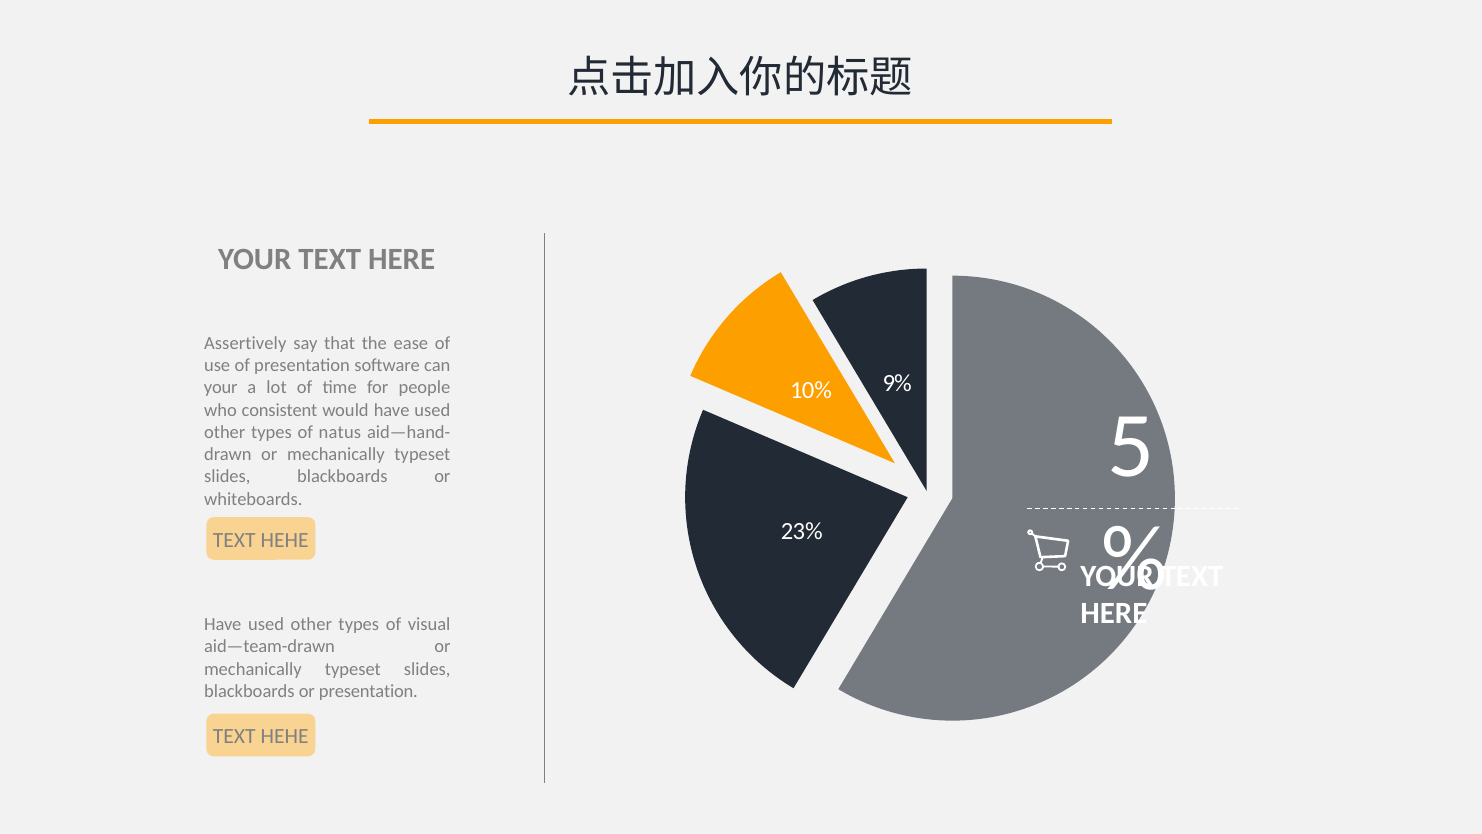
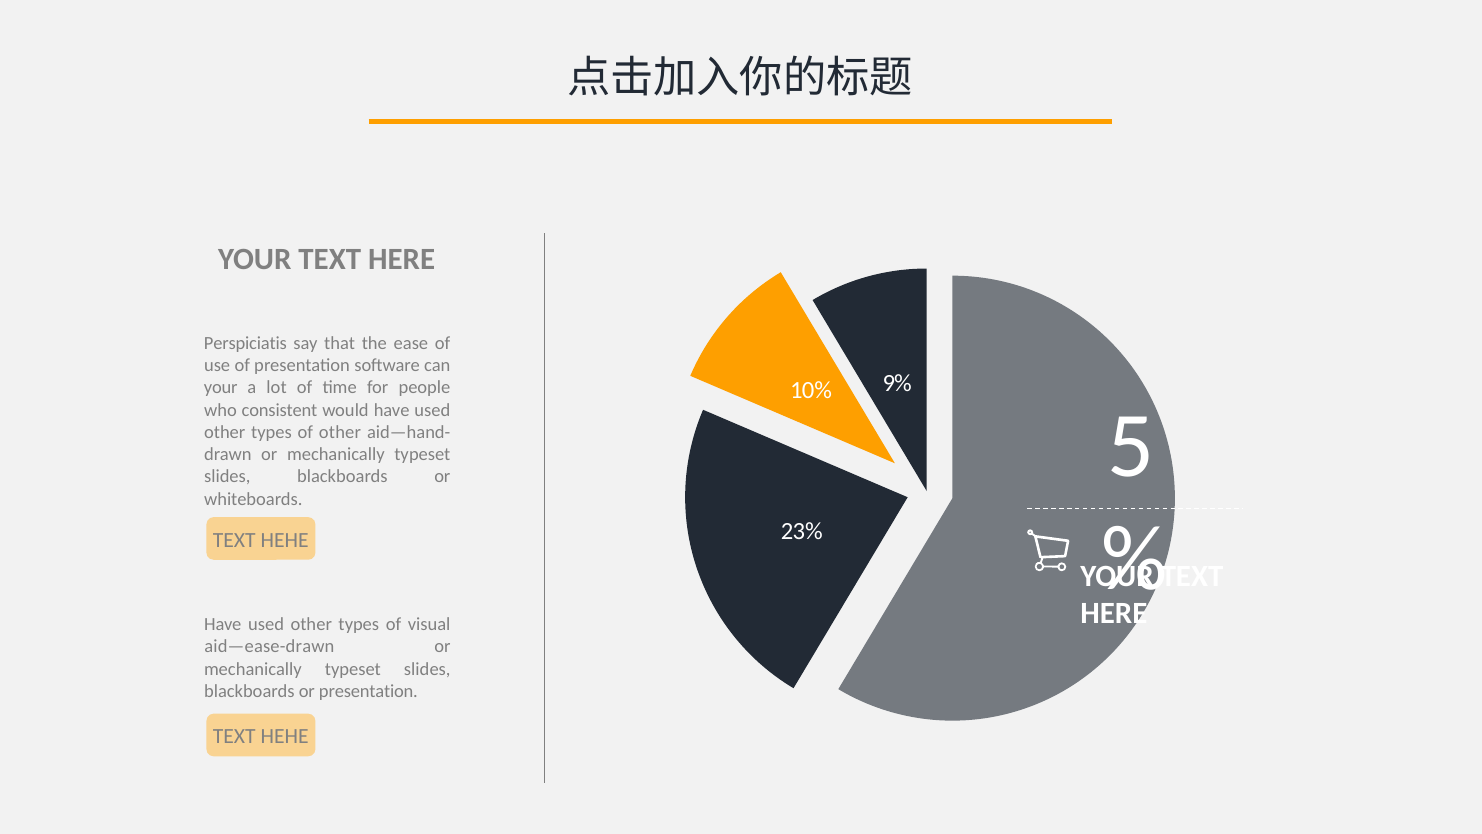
Assertively: Assertively -> Perspiciatis
of natus: natus -> other
aid—team-drawn: aid—team-drawn -> aid—ease-drawn
